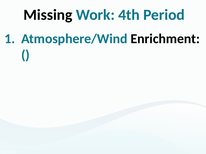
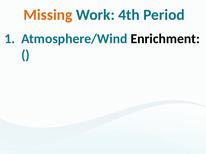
Missing colour: black -> orange
